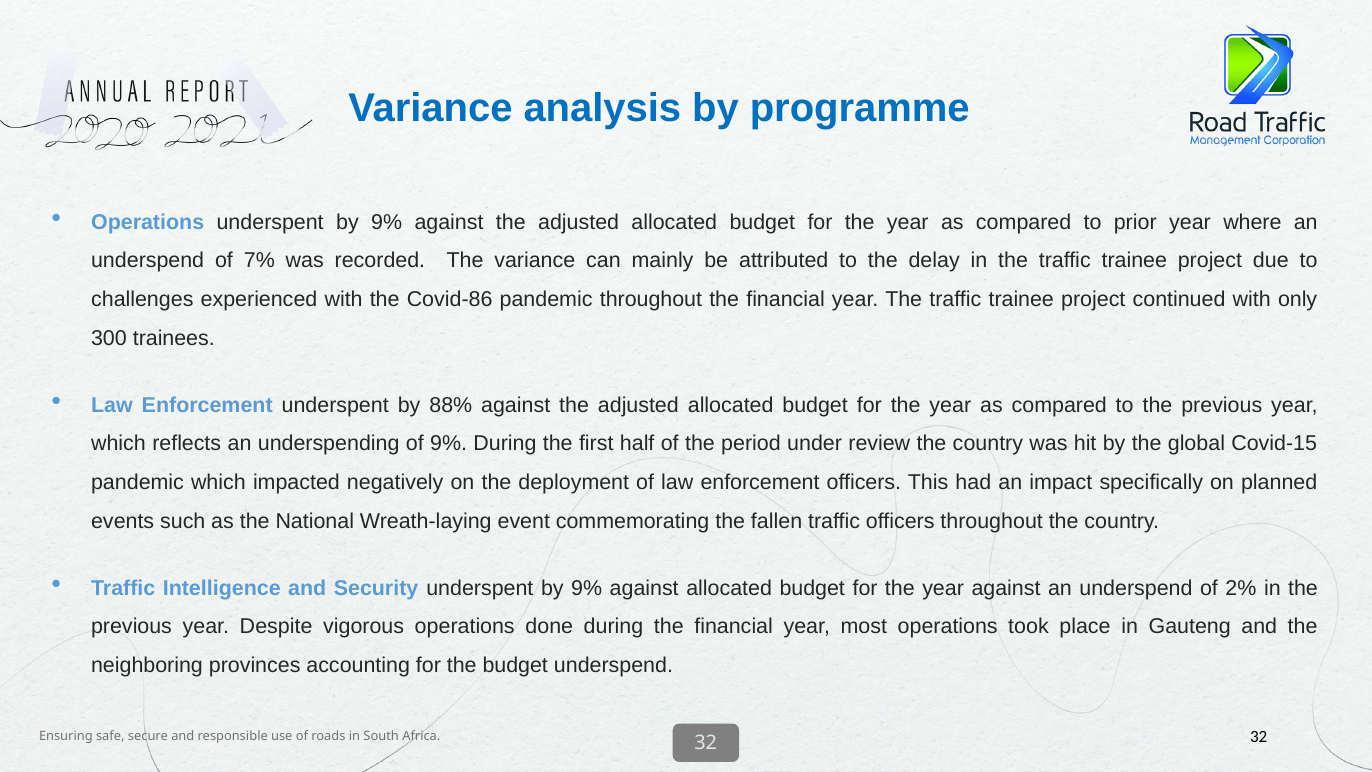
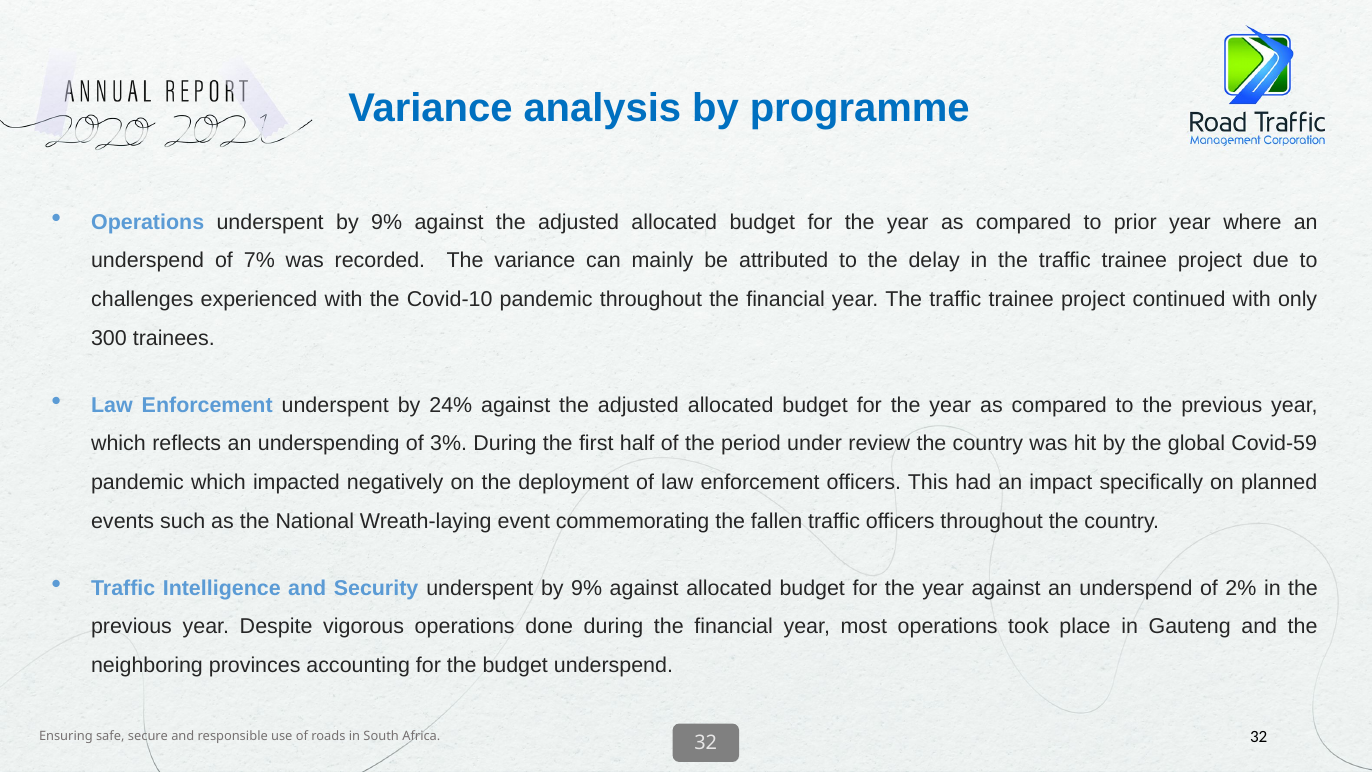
Covid-86: Covid-86 -> Covid-10
88%: 88% -> 24%
of 9%: 9% -> 3%
Covid-15: Covid-15 -> Covid-59
